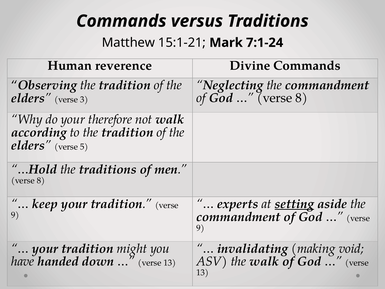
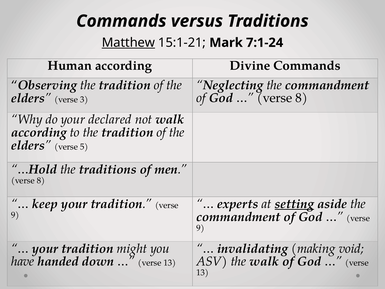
Matthew underline: none -> present
Human reverence: reverence -> according
therefore: therefore -> declared
